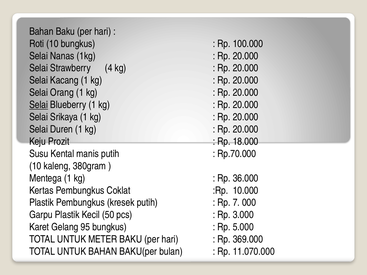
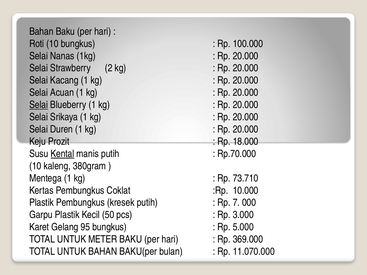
4: 4 -> 2
Orang: Orang -> Acuan
Kental underline: none -> present
36.000: 36.000 -> 73.710
